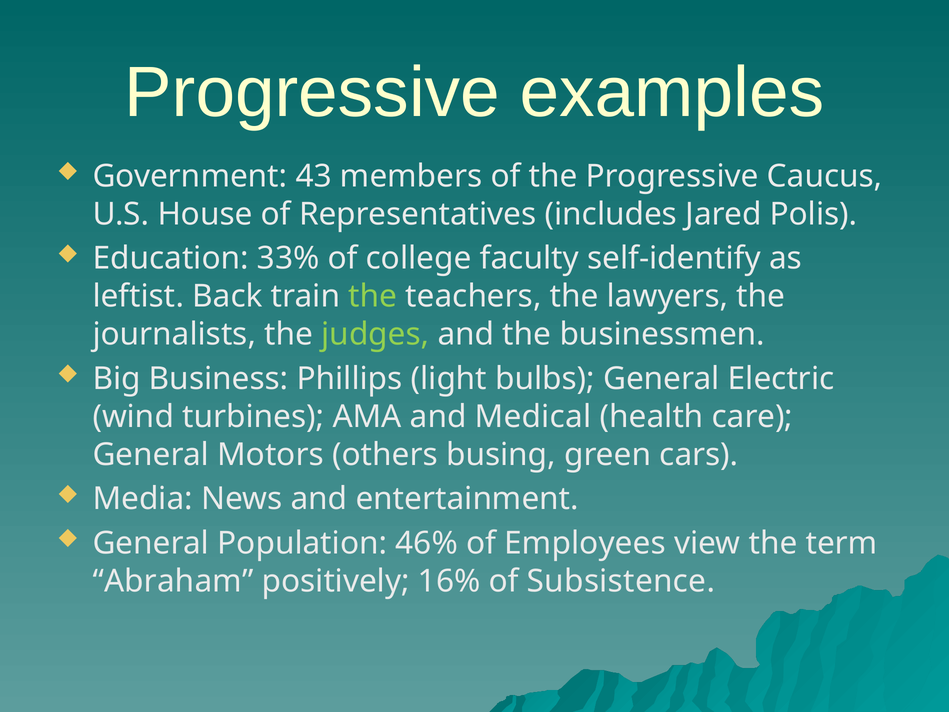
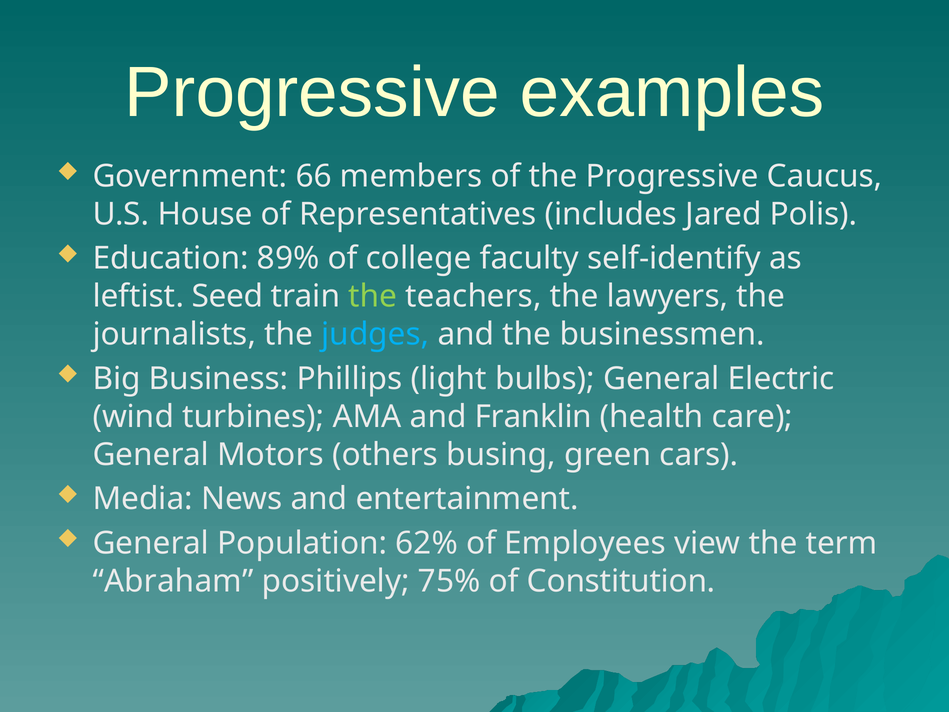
43: 43 -> 66
33%: 33% -> 89%
Back: Back -> Seed
judges colour: light green -> light blue
Medical: Medical -> Franklin
46%: 46% -> 62%
16%: 16% -> 75%
Subsistence: Subsistence -> Constitution
